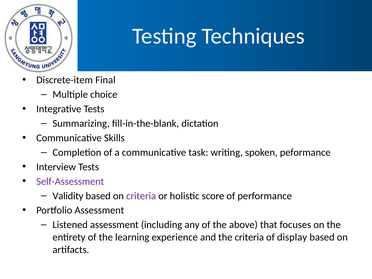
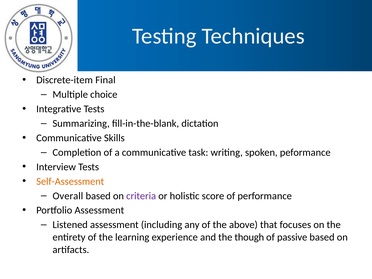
Self-Assessment colour: purple -> orange
Validity: Validity -> Overall
the criteria: criteria -> though
display: display -> passive
